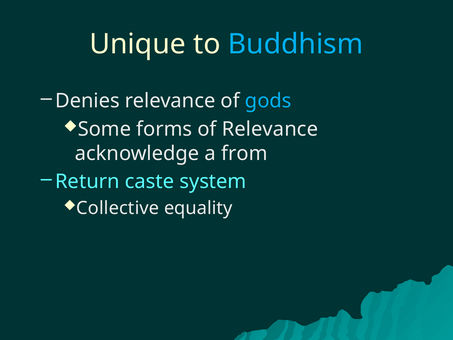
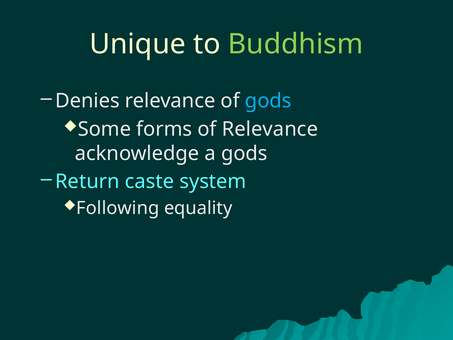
Buddhism colour: light blue -> light green
a from: from -> gods
Collective: Collective -> Following
